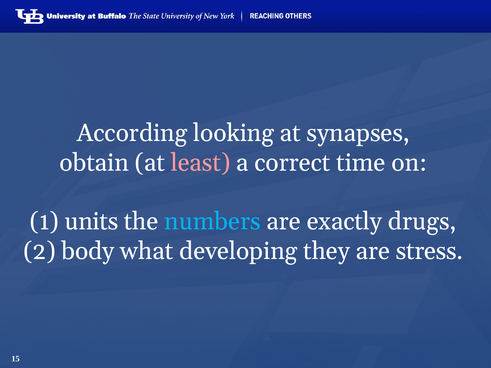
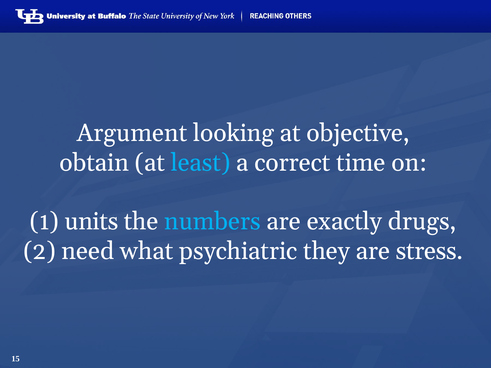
According: According -> Argument
synapses: synapses -> objective
least colour: pink -> light blue
body: body -> need
developing: developing -> psychiatric
